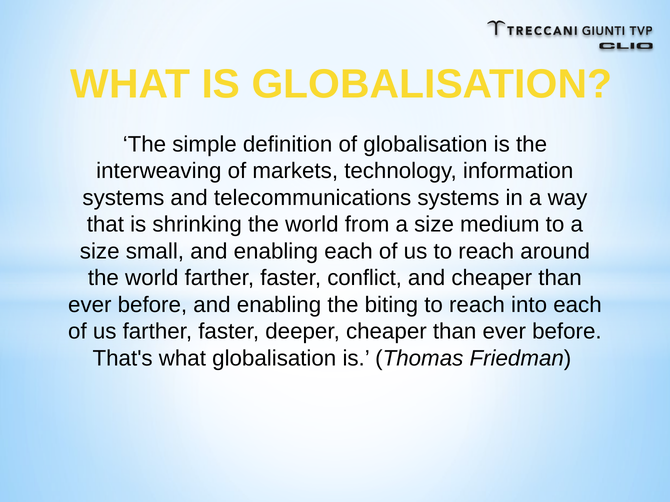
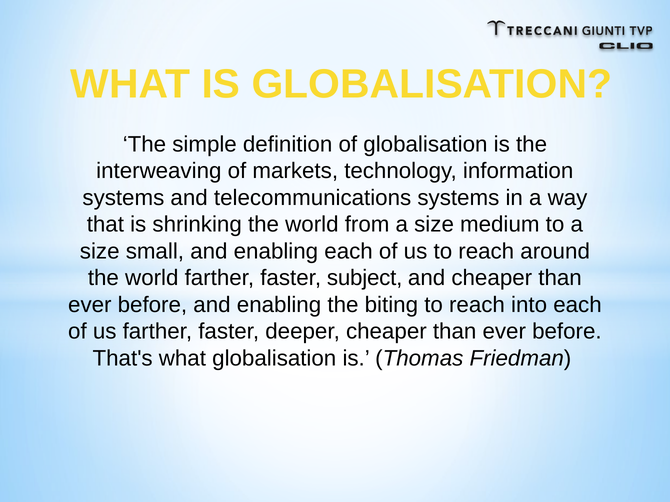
conflict: conflict -> subject
